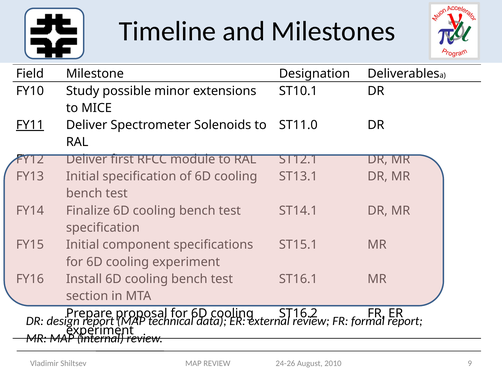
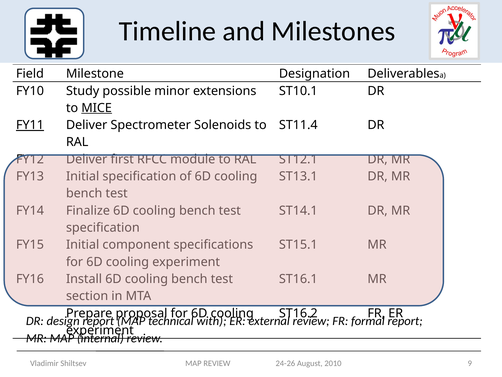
MICE underline: none -> present
ST11.0: ST11.0 -> ST11.4
data: data -> with
